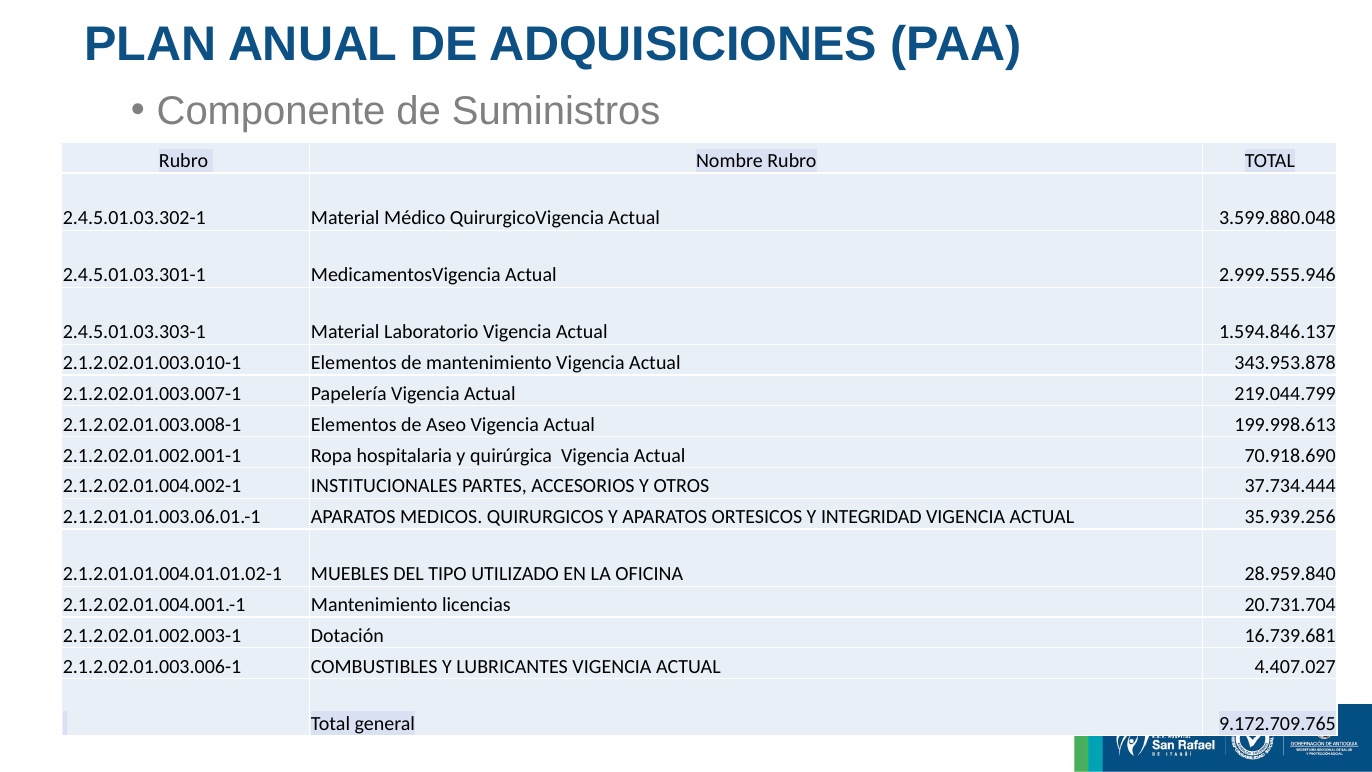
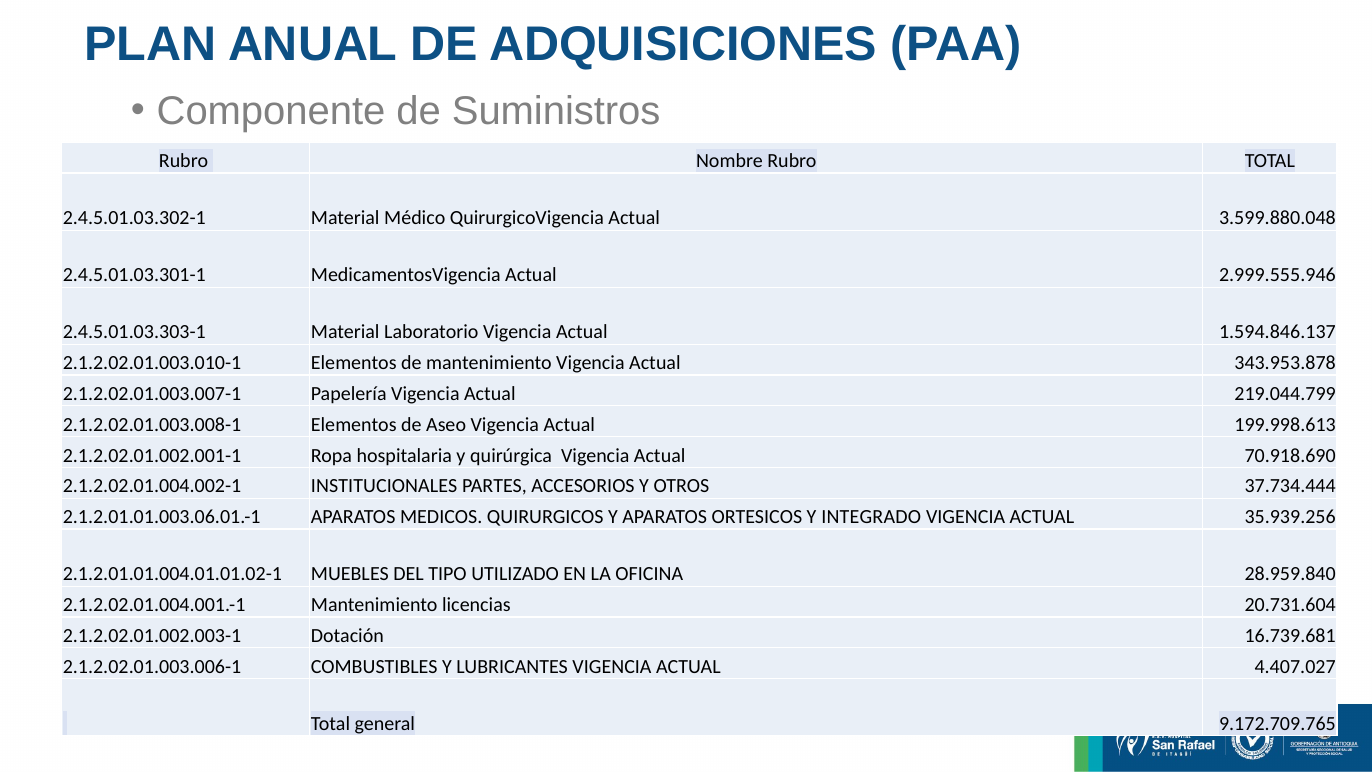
INTEGRIDAD: INTEGRIDAD -> INTEGRADO
20.731.704: 20.731.704 -> 20.731.604
